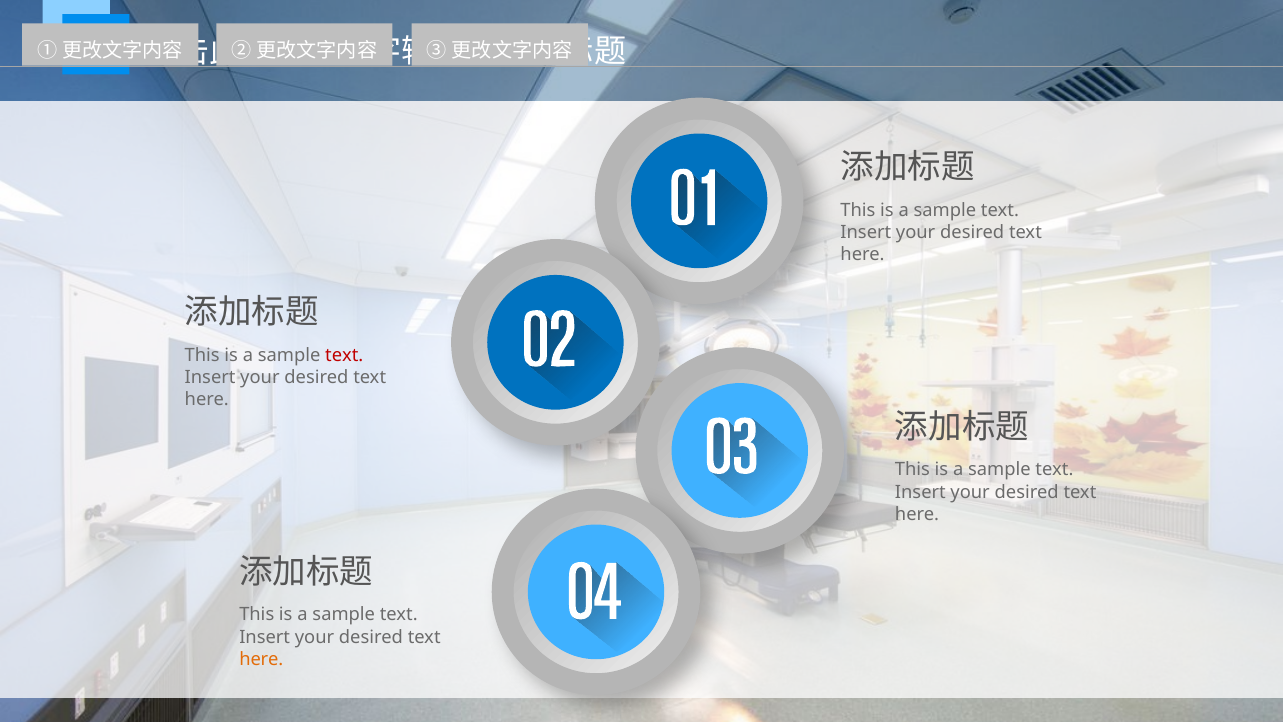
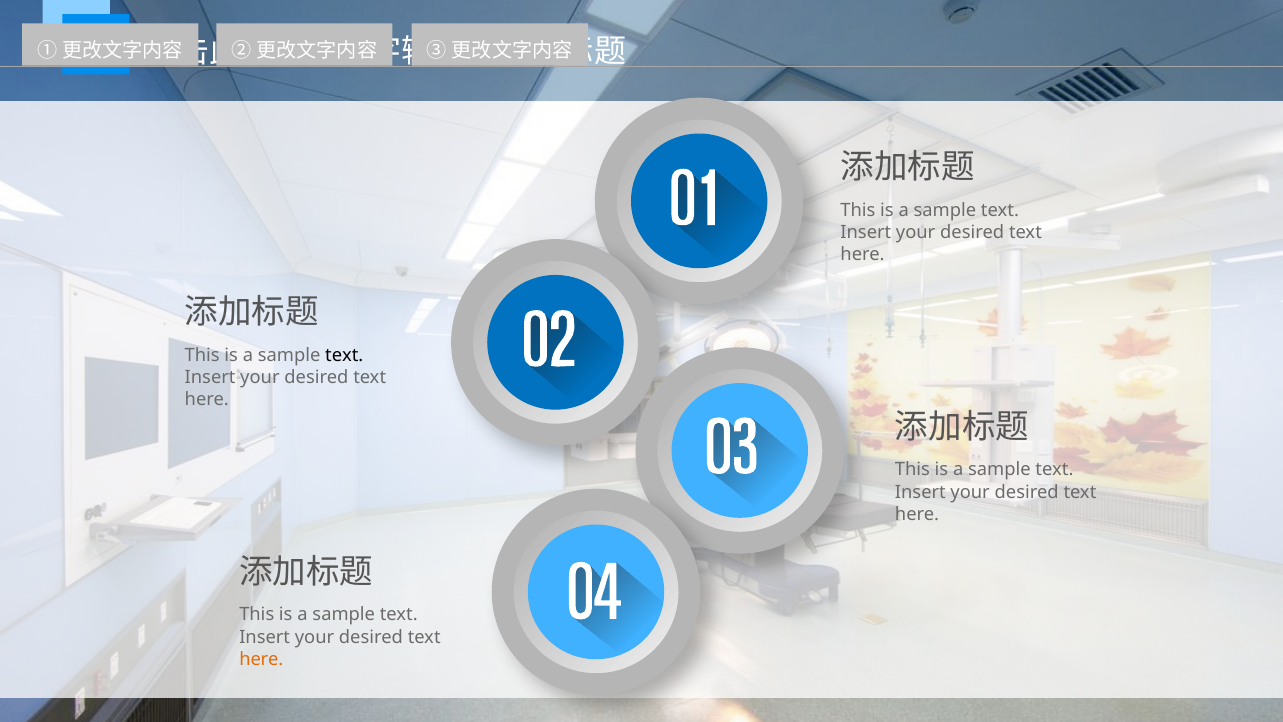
text at (344, 355) colour: red -> black
